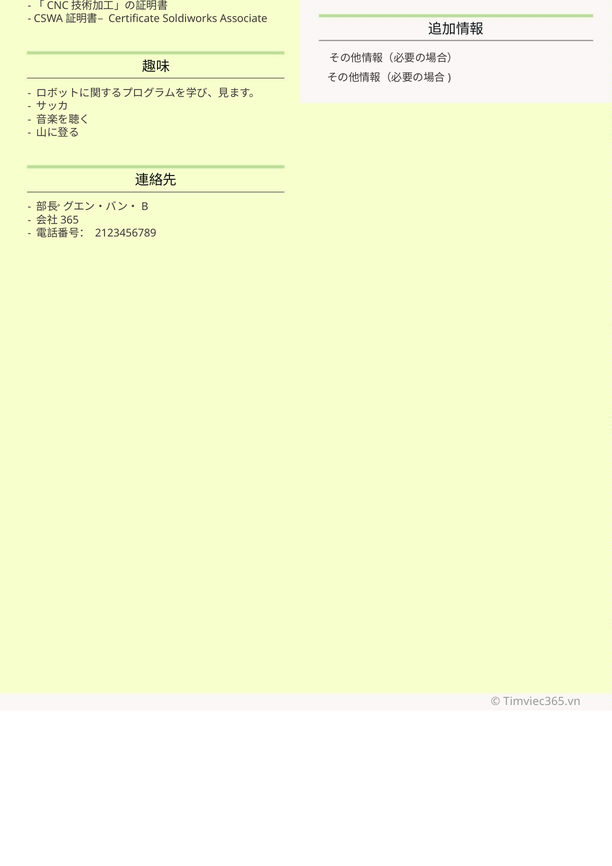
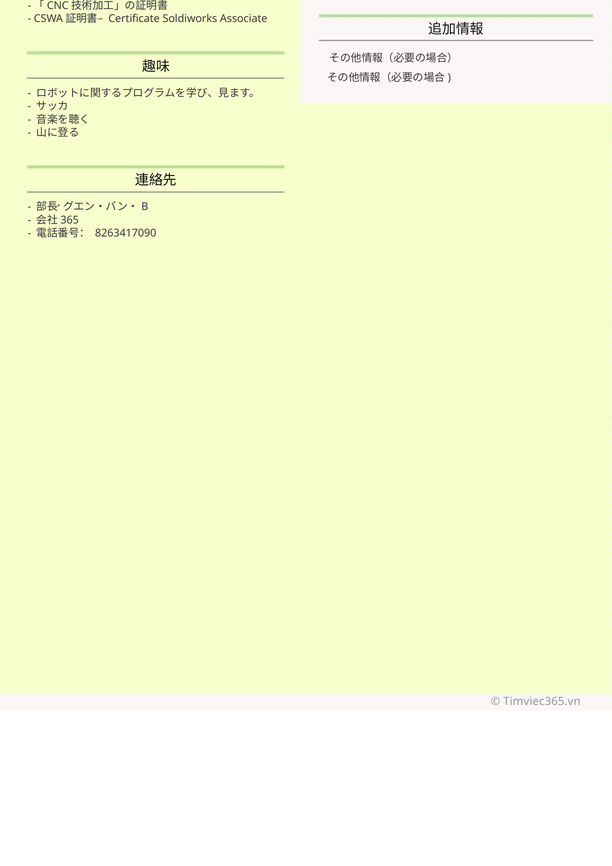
2123456789: 2123456789 -> 8263417090
